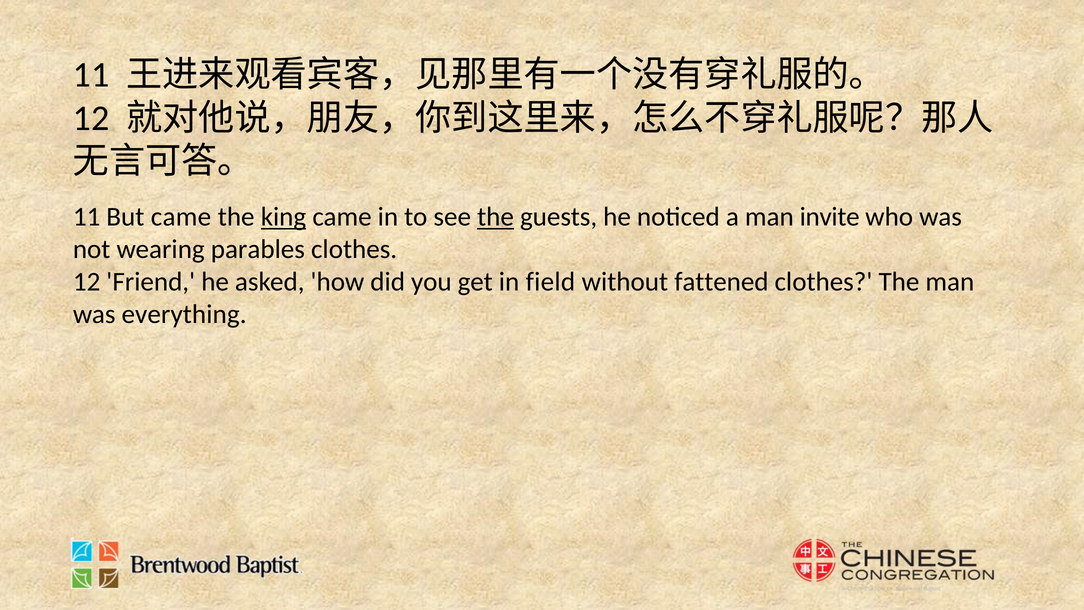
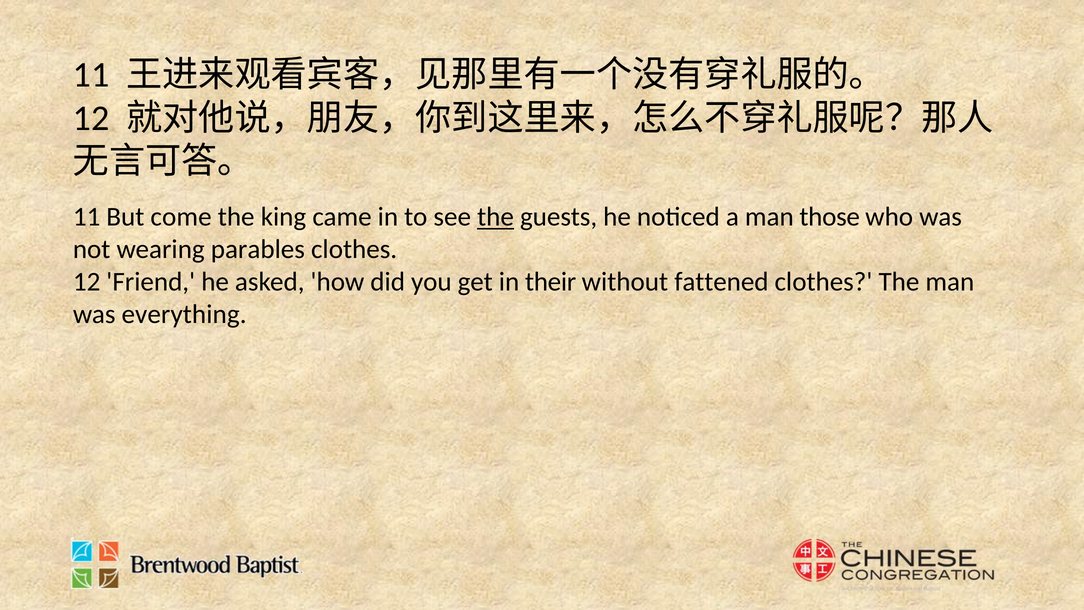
But came: came -> come
king underline: present -> none
invite: invite -> those
field: field -> their
